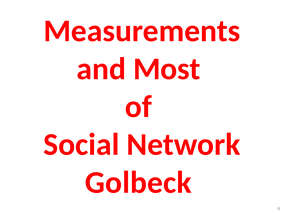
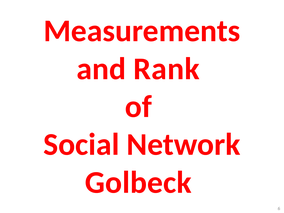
Most: Most -> Rank
